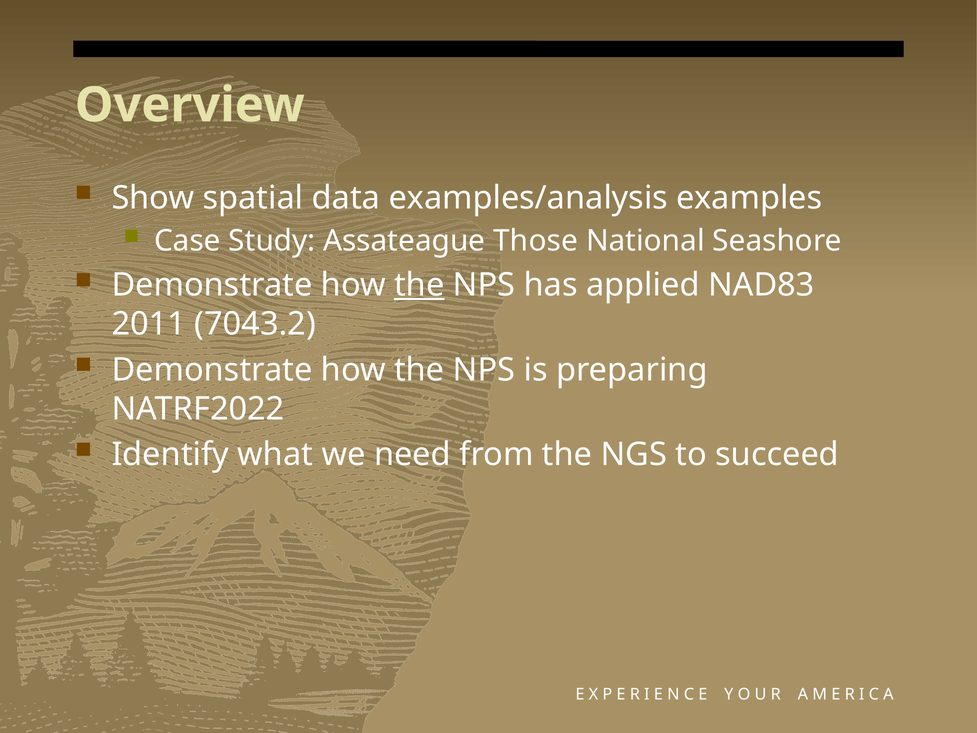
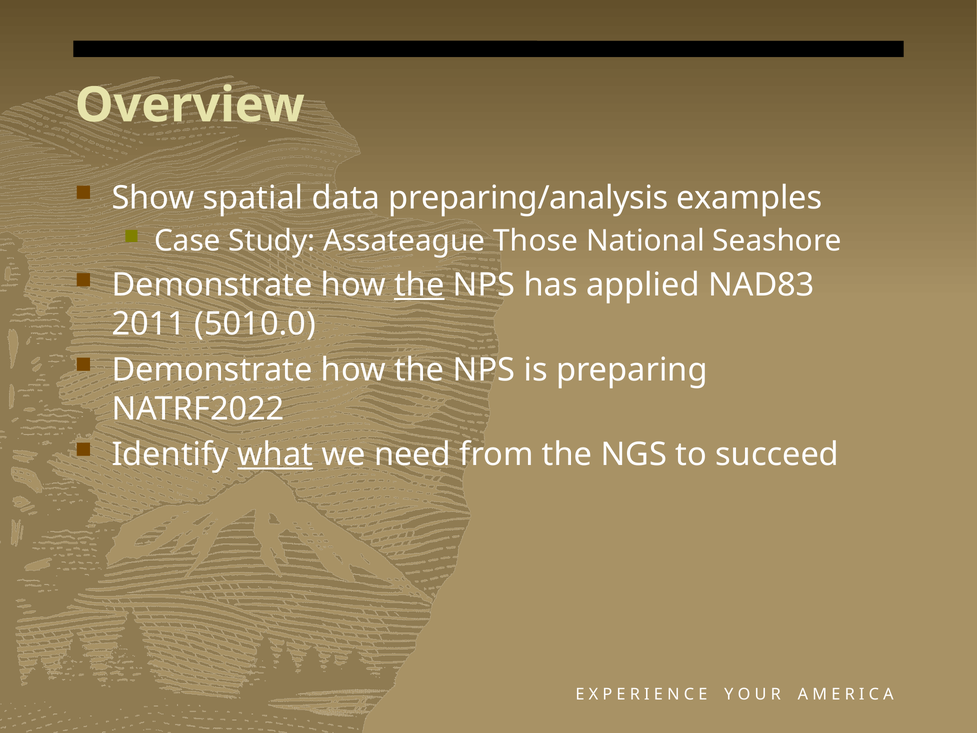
examples/analysis: examples/analysis -> preparing/analysis
7043.2: 7043.2 -> 5010.0
what underline: none -> present
